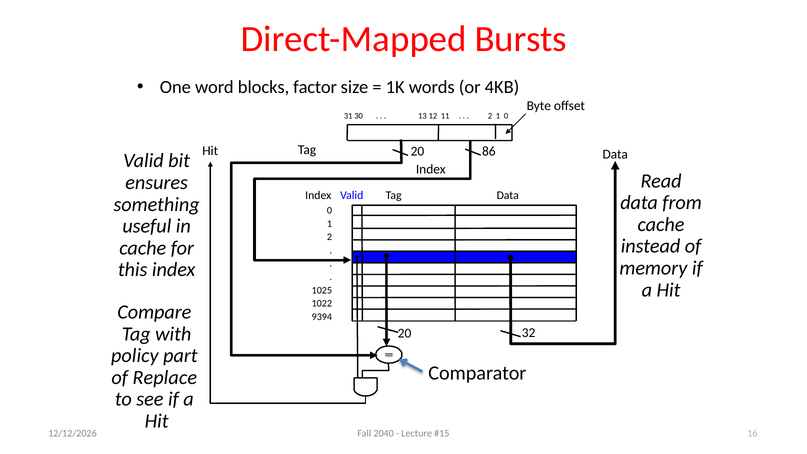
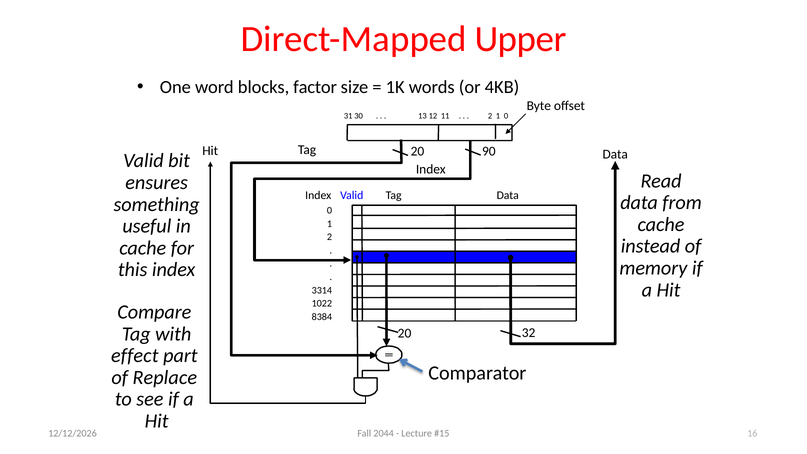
Bursts: Bursts -> Upper
86: 86 -> 90
1025: 1025 -> 3314
9394: 9394 -> 8384
policy: policy -> effect
2040: 2040 -> 2044
